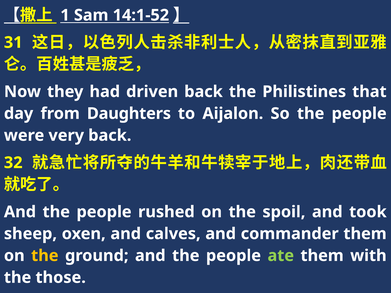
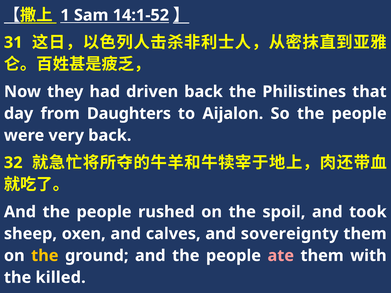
commander: commander -> sovereignty
ate colour: light green -> pink
those: those -> killed
